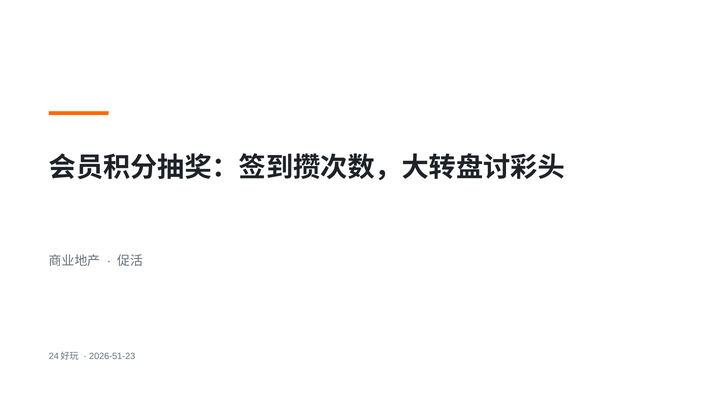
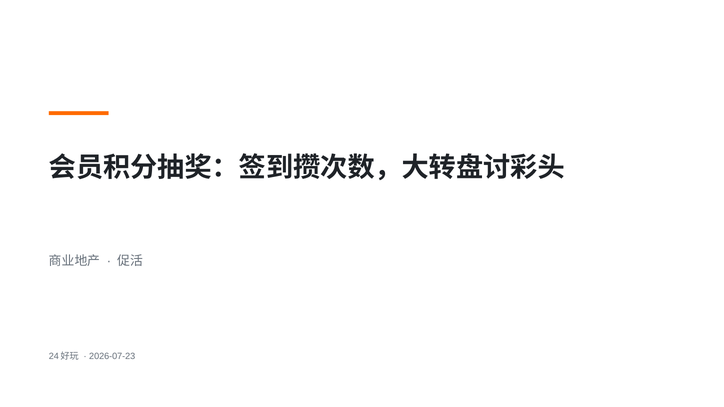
2026-51-23: 2026-51-23 -> 2026-07-23
